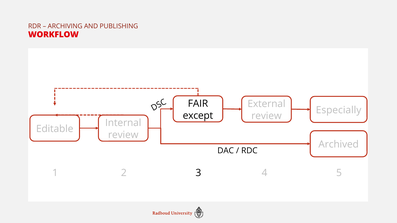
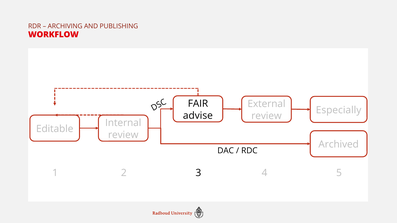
except: except -> advise
